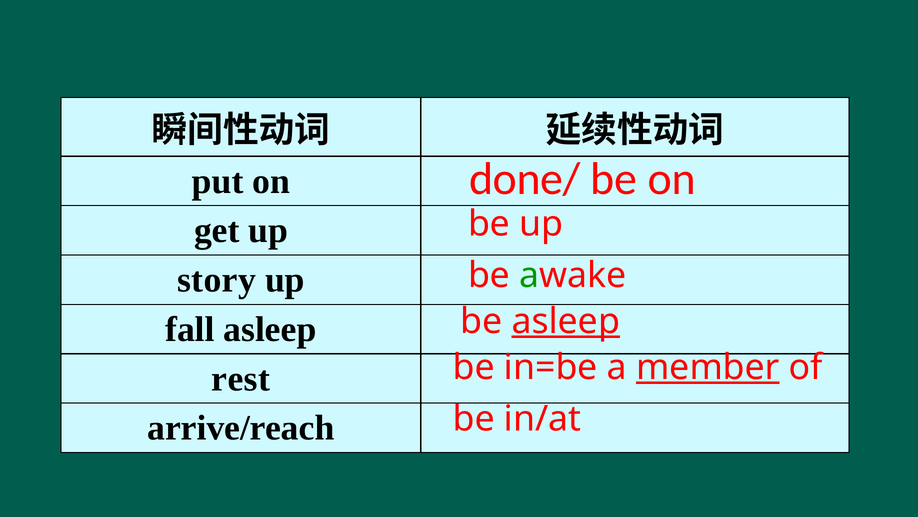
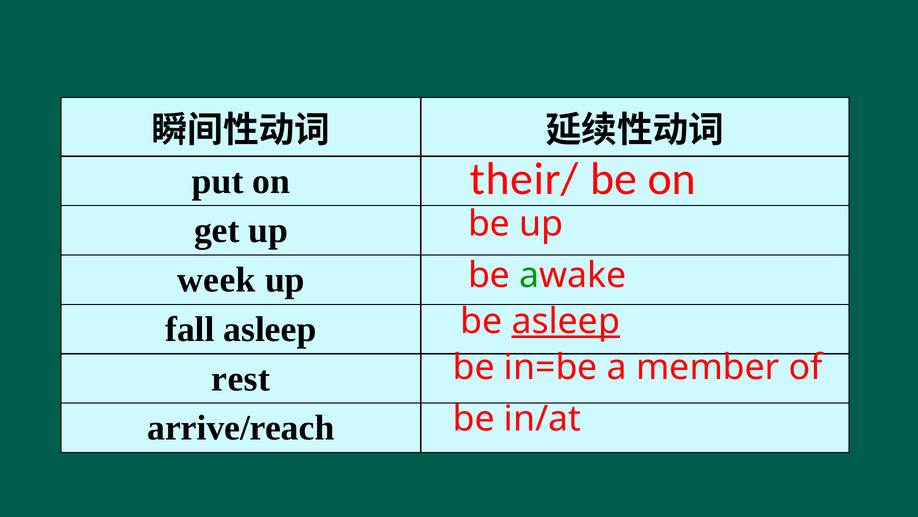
done/: done/ -> their/
story: story -> week
member underline: present -> none
